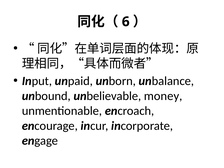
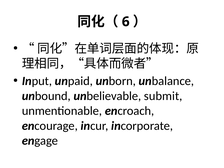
money: money -> submit
